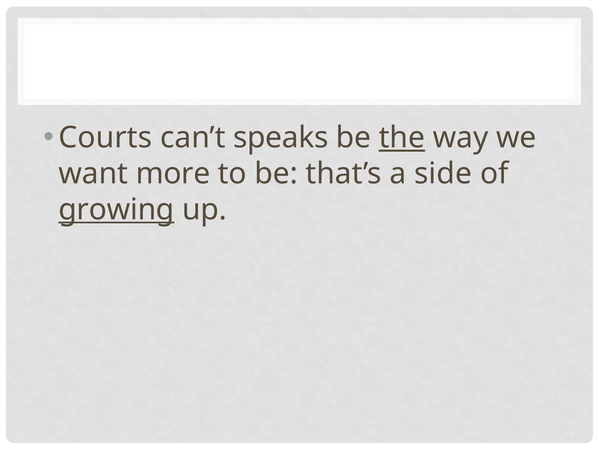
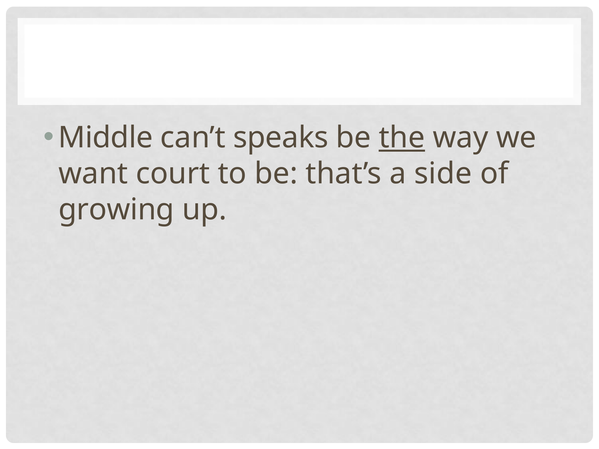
Courts: Courts -> Middle
more: more -> court
growing underline: present -> none
